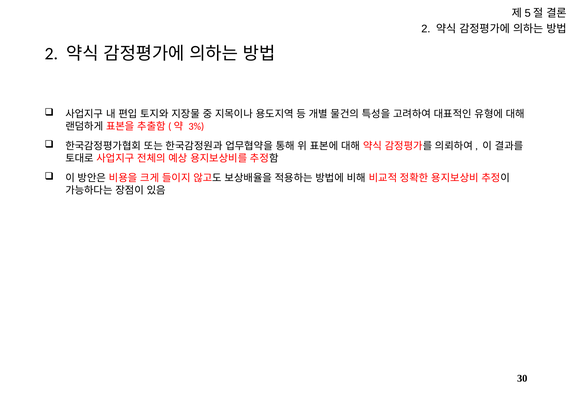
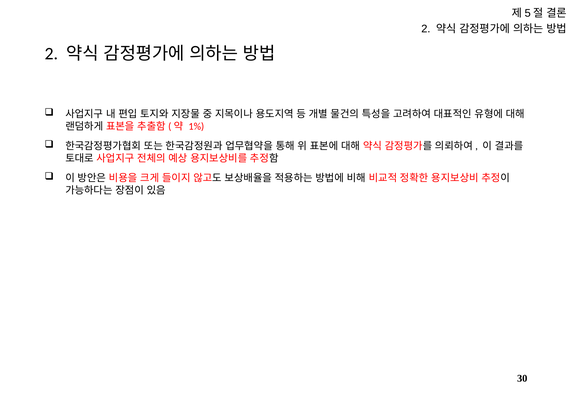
3%: 3% -> 1%
